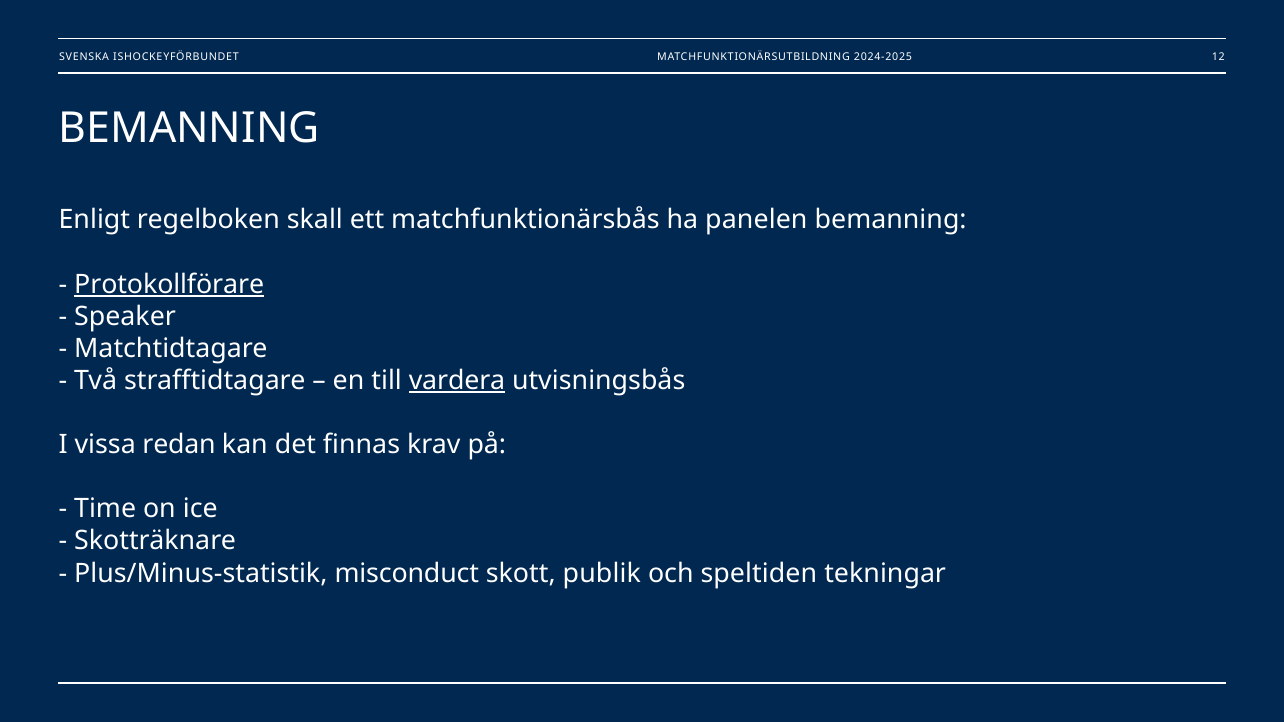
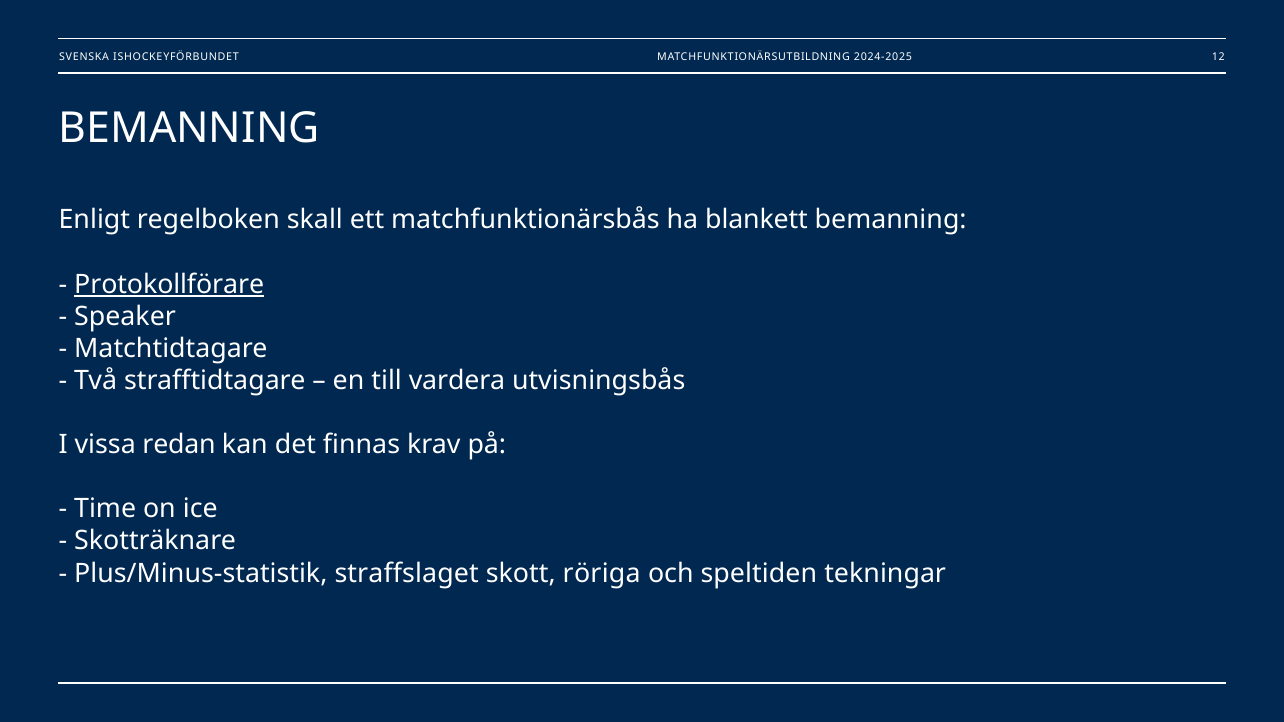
panelen: panelen -> blankett
vardera underline: present -> none
misconduct: misconduct -> straffslaget
publik: publik -> röriga
